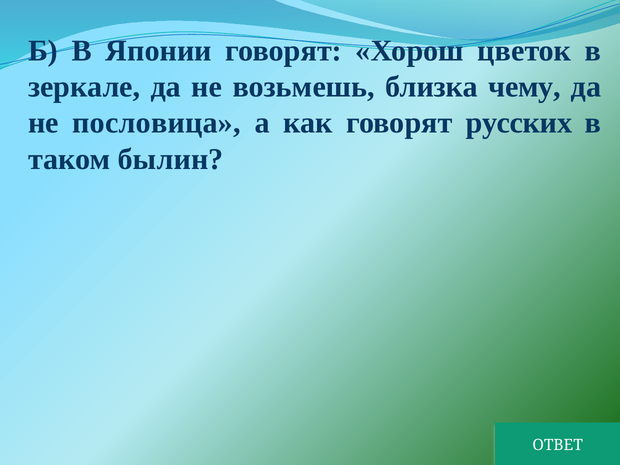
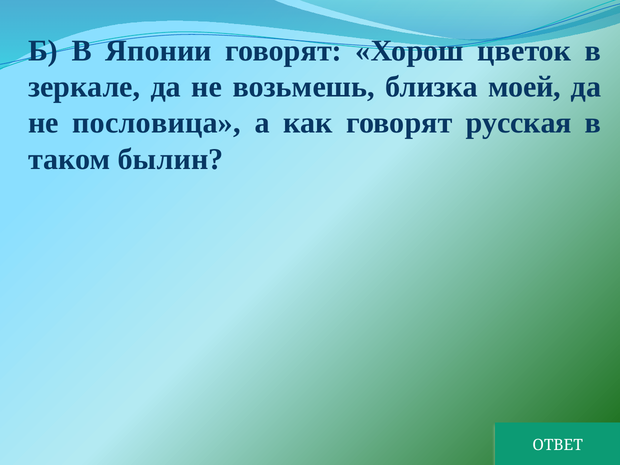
чему: чему -> моей
русских: русских -> русская
